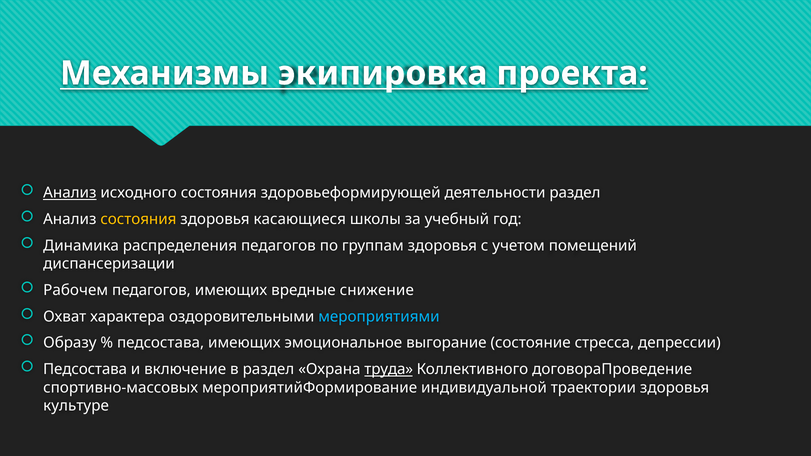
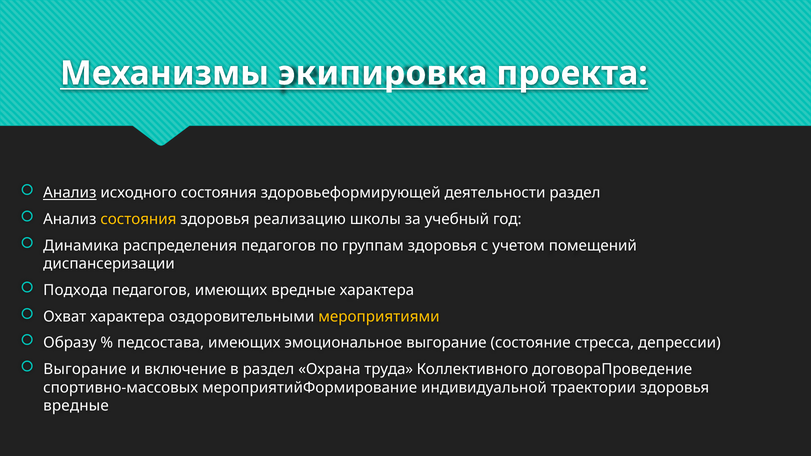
касающиеся: касающиеся -> реализацию
Рабочем: Рабочем -> Подхода
вредные снижение: снижение -> характера
мероприятиями colour: light blue -> yellow
Педсостава at (85, 369): Педсостава -> Выгорание
труда underline: present -> none
культуре at (76, 406): культуре -> вредные
